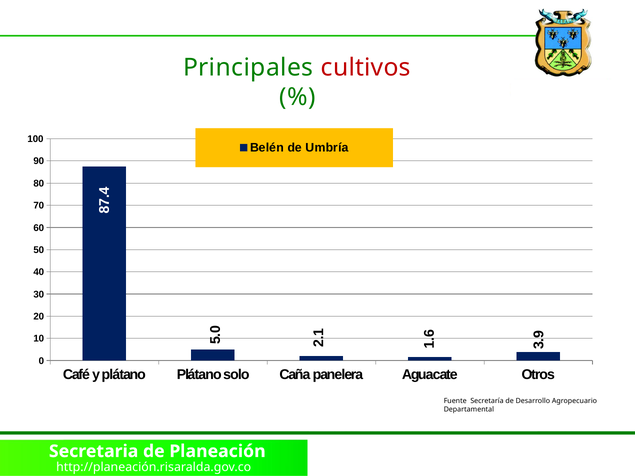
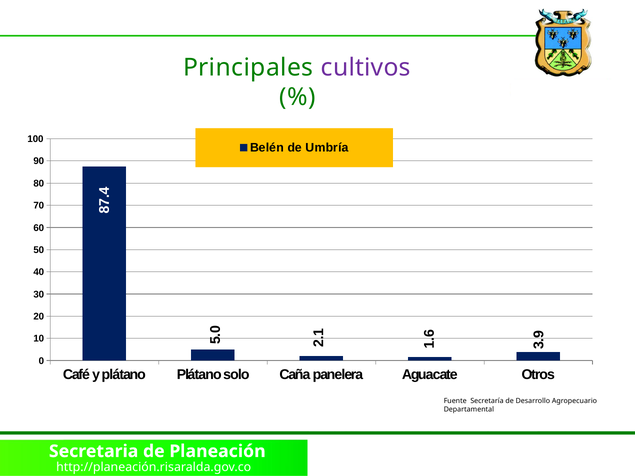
cultivos colour: red -> purple
